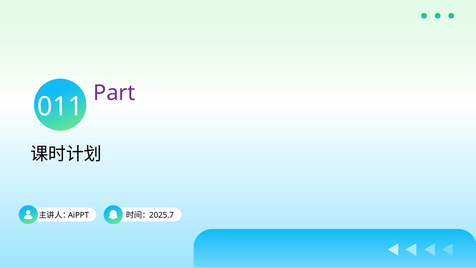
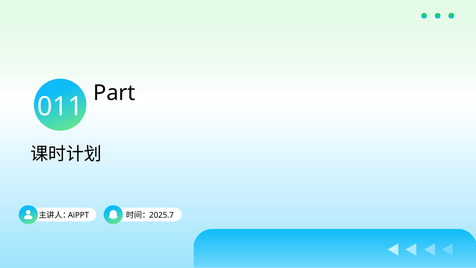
Part colour: purple -> black
